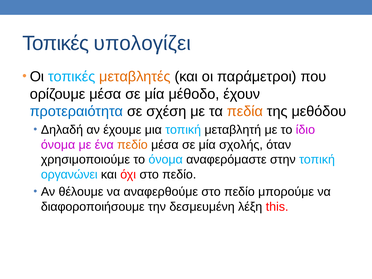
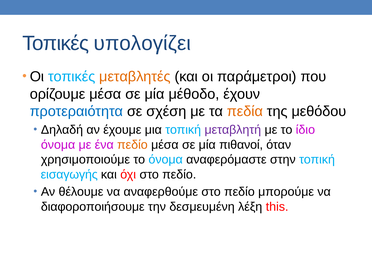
μεταβλητή colour: black -> purple
σχολής: σχολής -> πιθανοί
οργανώνει: οργανώνει -> εισαγωγής
